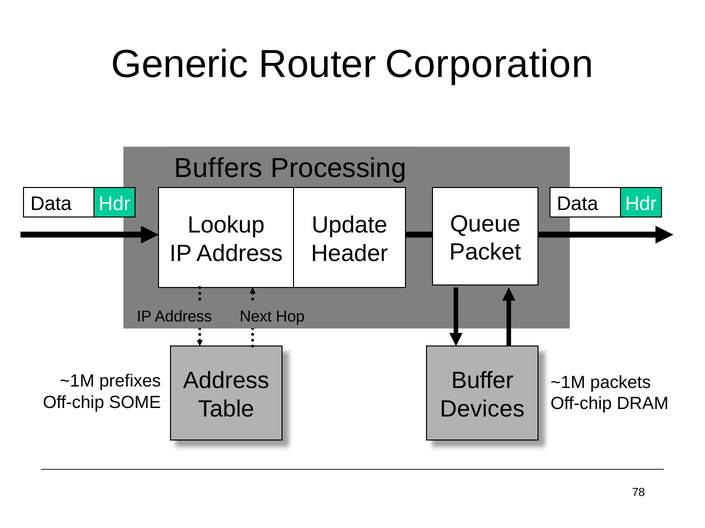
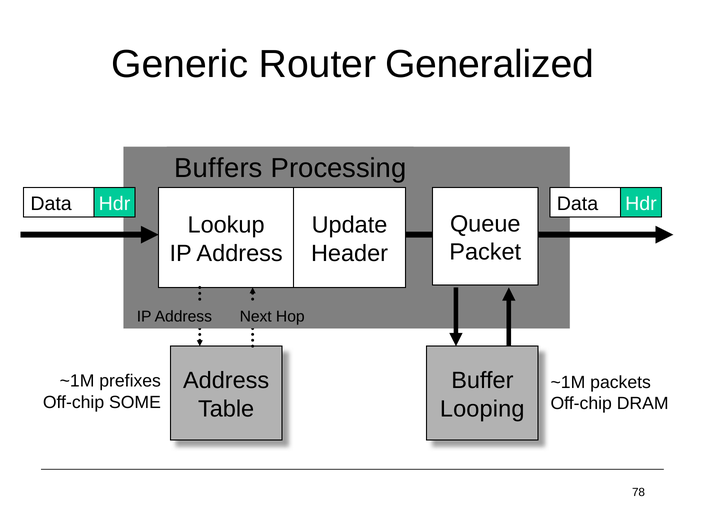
Corporation: Corporation -> Generalized
Devices: Devices -> Looping
